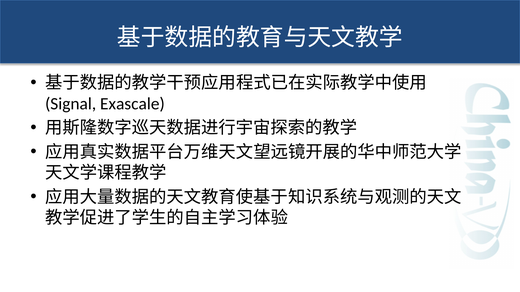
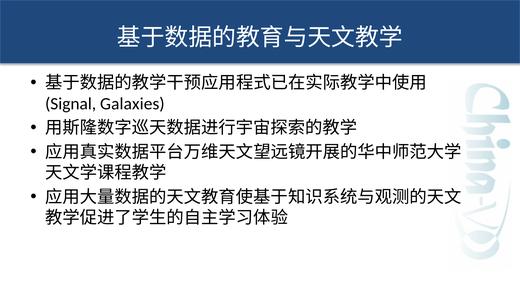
Exascale: Exascale -> Galaxies
